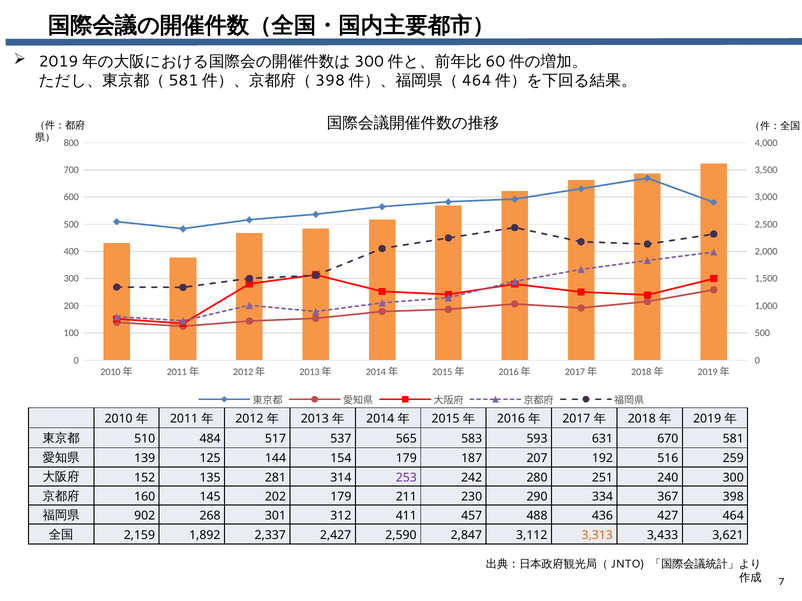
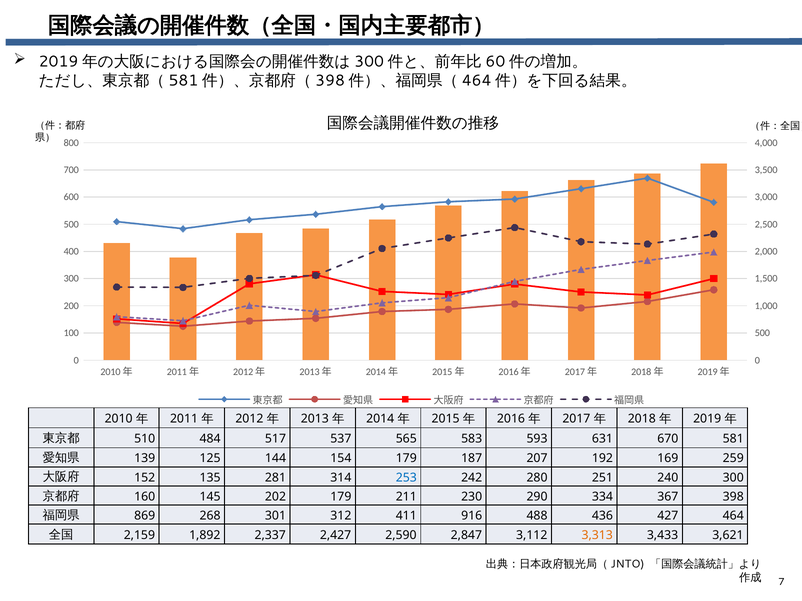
516: 516 -> 169
253 colour: purple -> blue
902: 902 -> 869
457: 457 -> 916
